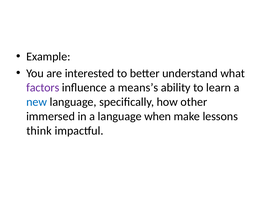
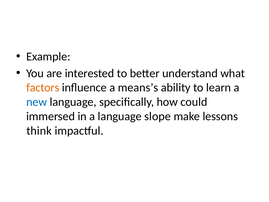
factors colour: purple -> orange
other: other -> could
when: when -> slope
